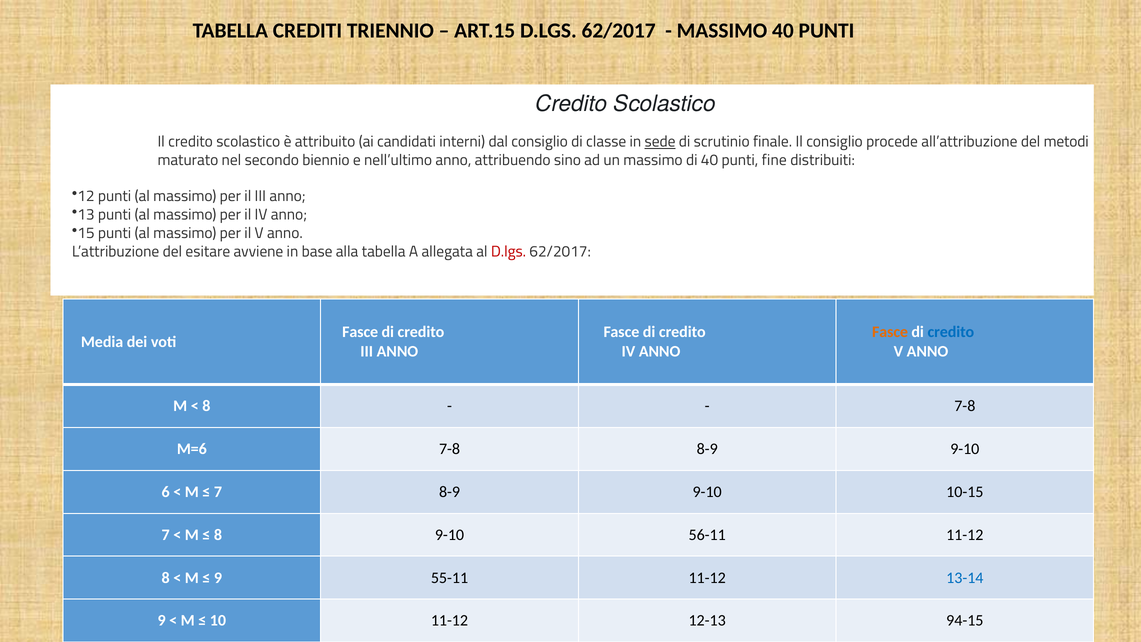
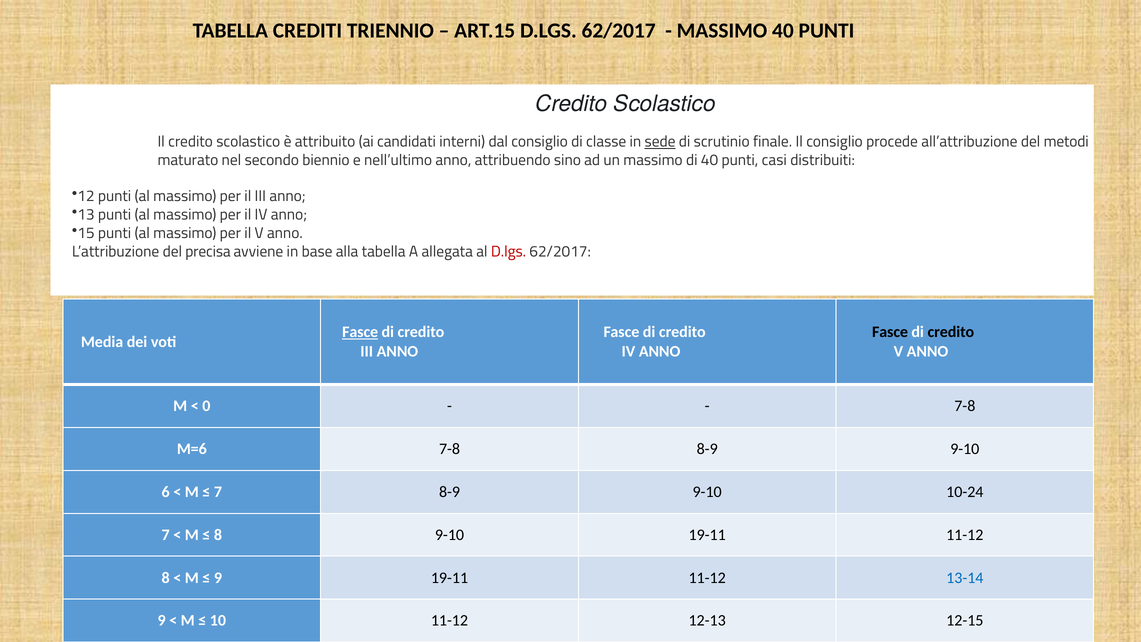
fine: fine -> casi
esitare: esitare -> precisa
Fasce at (360, 332) underline: none -> present
Fasce at (890, 332) colour: orange -> black
credito at (951, 332) colour: blue -> black
8 at (206, 406): 8 -> 0
10-15: 10-15 -> 10-24
9-10 56-11: 56-11 -> 19-11
9 55-11: 55-11 -> 19-11
94-15: 94-15 -> 12-15
